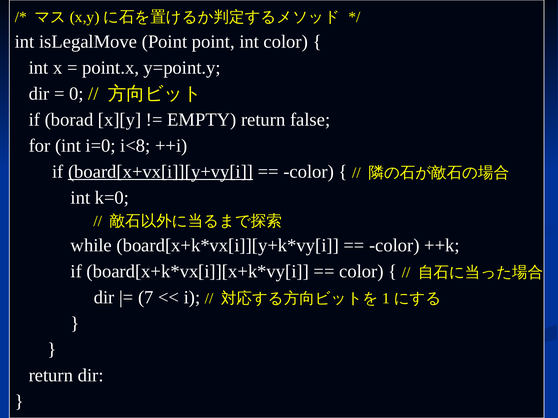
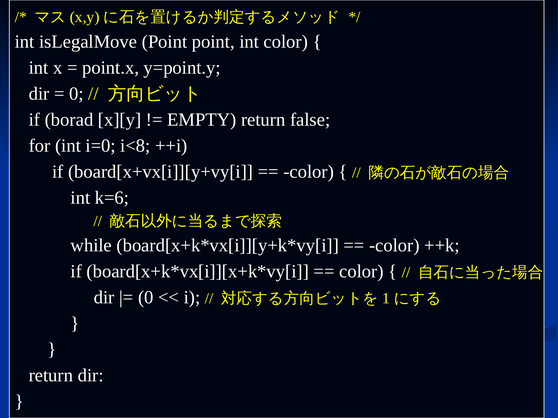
board[x+vx[i]][y+vy[i underline: present -> none
k=0: k=0 -> k=6
7 at (146, 298): 7 -> 0
